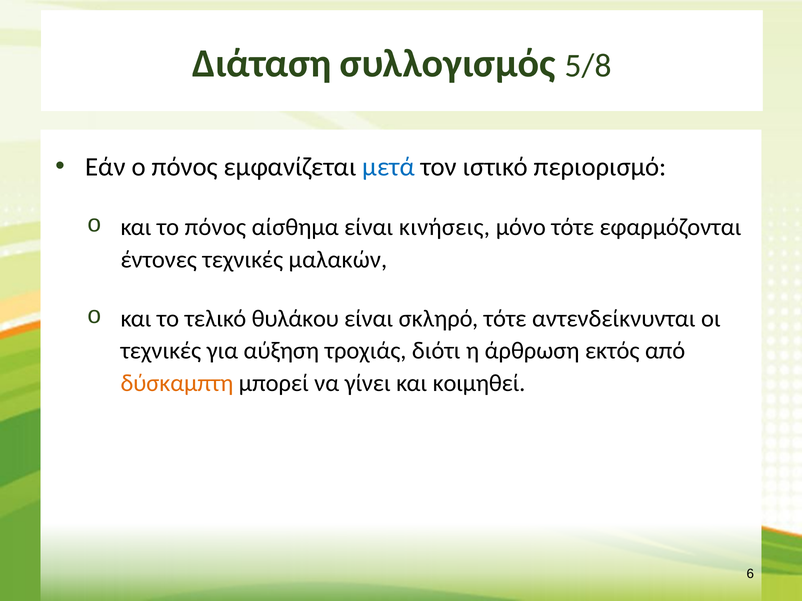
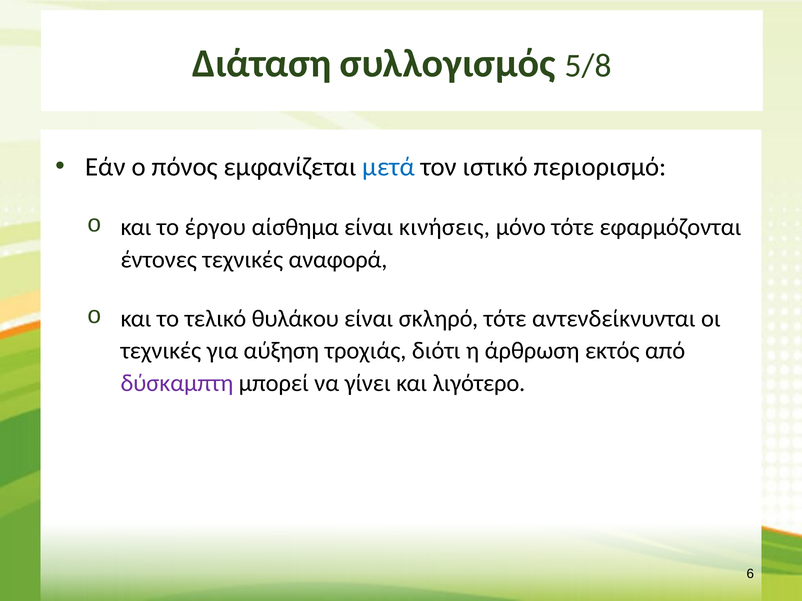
το πόνος: πόνος -> έργου
μαλακών: μαλακών -> αναφορά
δύσκαμπτη colour: orange -> purple
κοιμηθεί: κοιμηθεί -> λιγότερο
